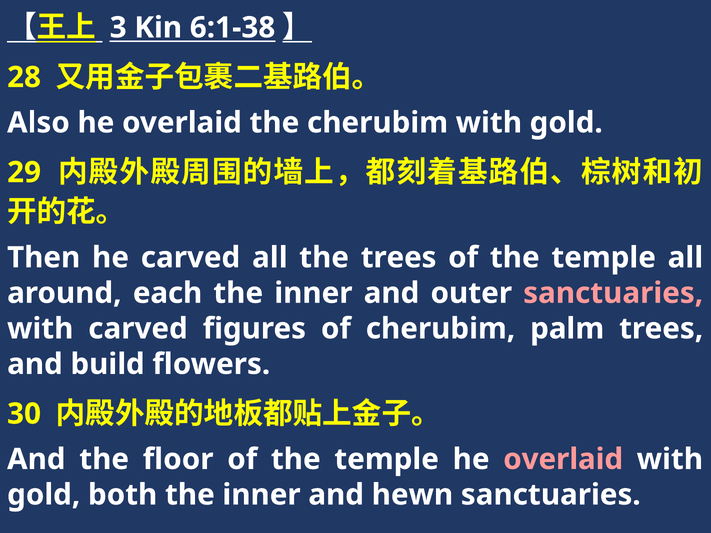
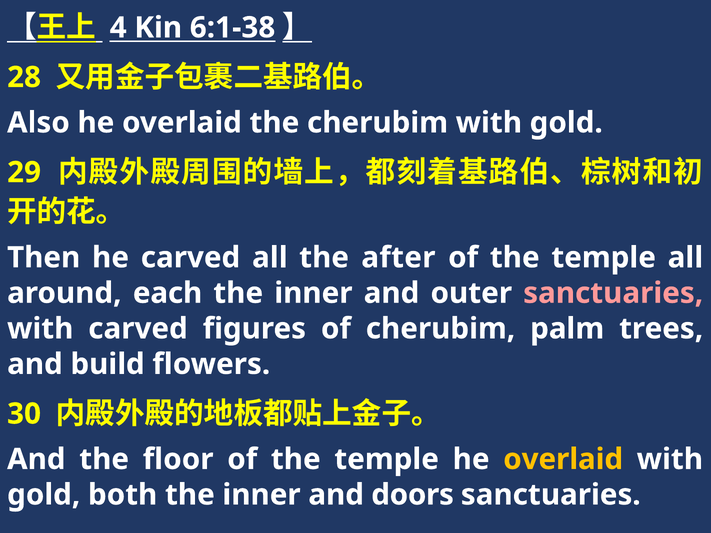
3: 3 -> 4
the trees: trees -> after
overlaid at (563, 459) colour: pink -> yellow
hewn: hewn -> doors
